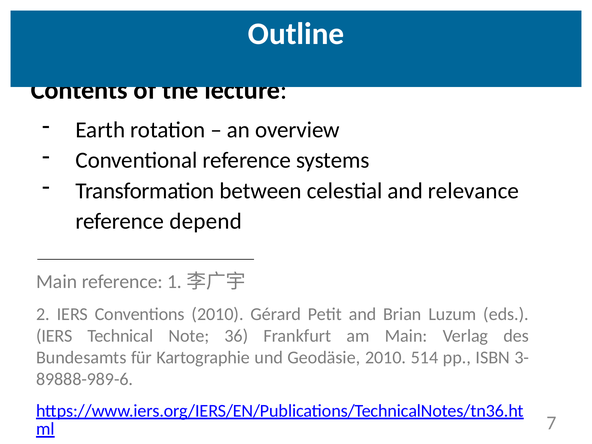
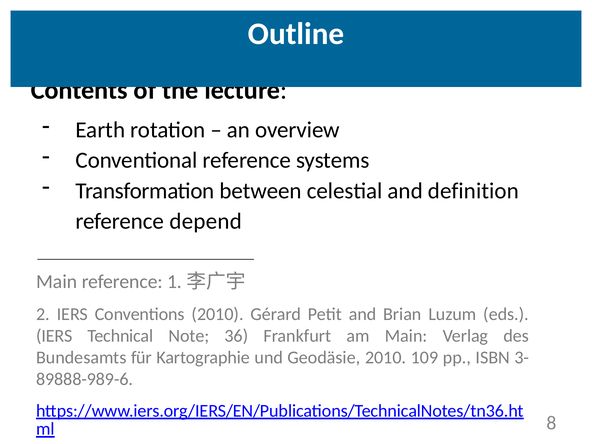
relevance: relevance -> definition
514: 514 -> 109
7: 7 -> 8
